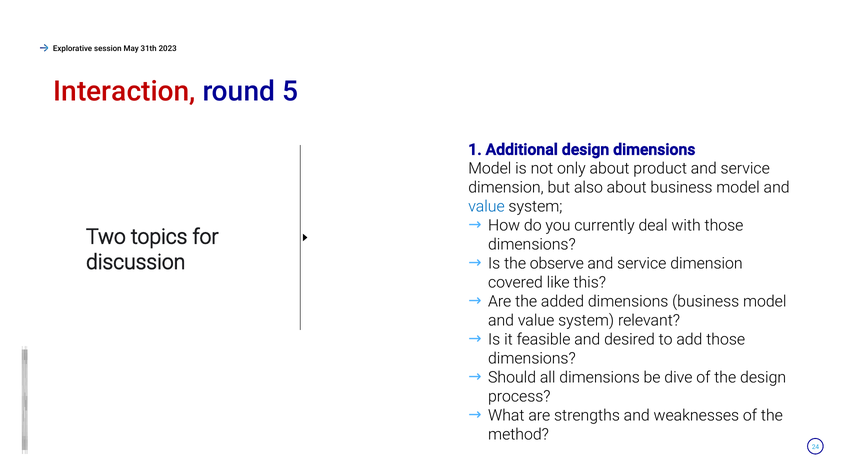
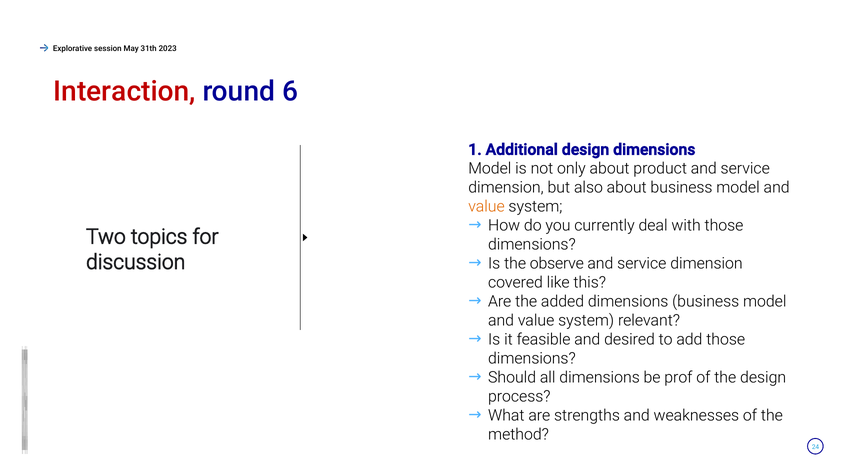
5: 5 -> 6
value at (486, 207) colour: blue -> orange
dive: dive -> prof
